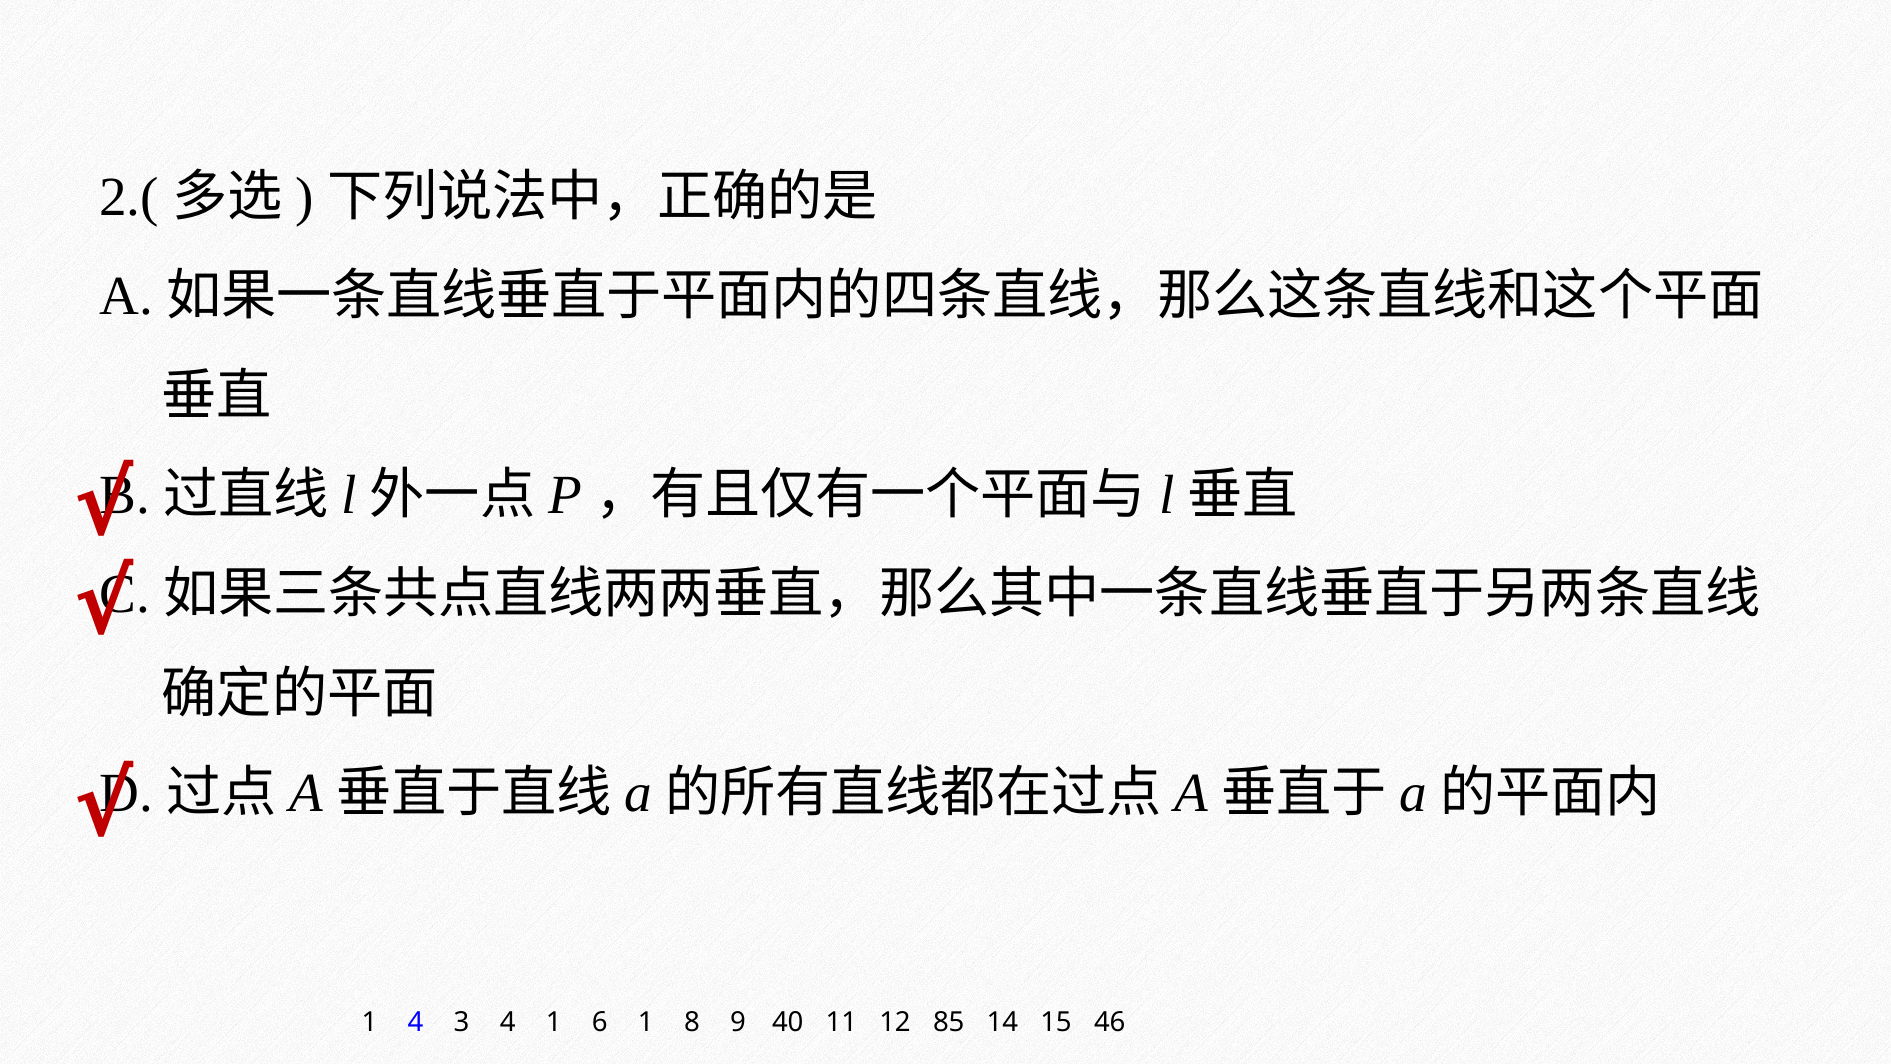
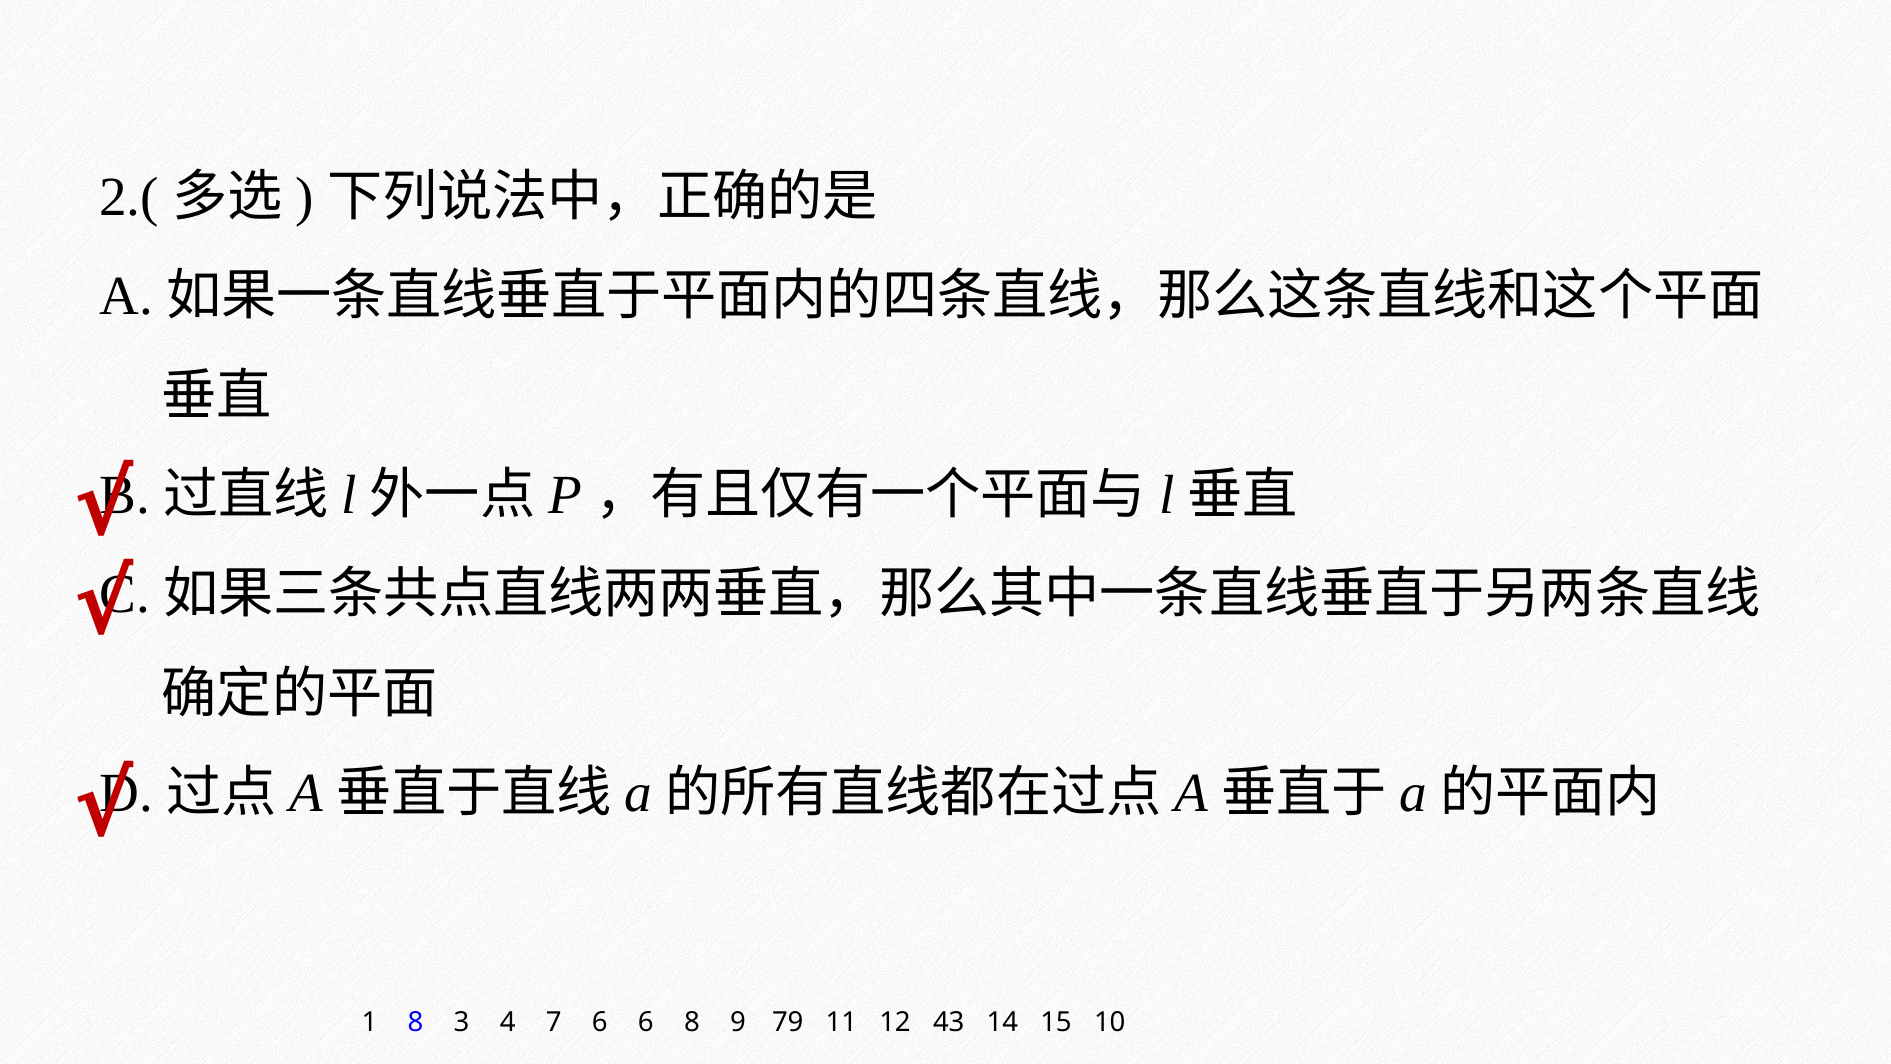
1 4: 4 -> 8
4 1: 1 -> 7
6 1: 1 -> 6
40: 40 -> 79
85: 85 -> 43
46: 46 -> 10
